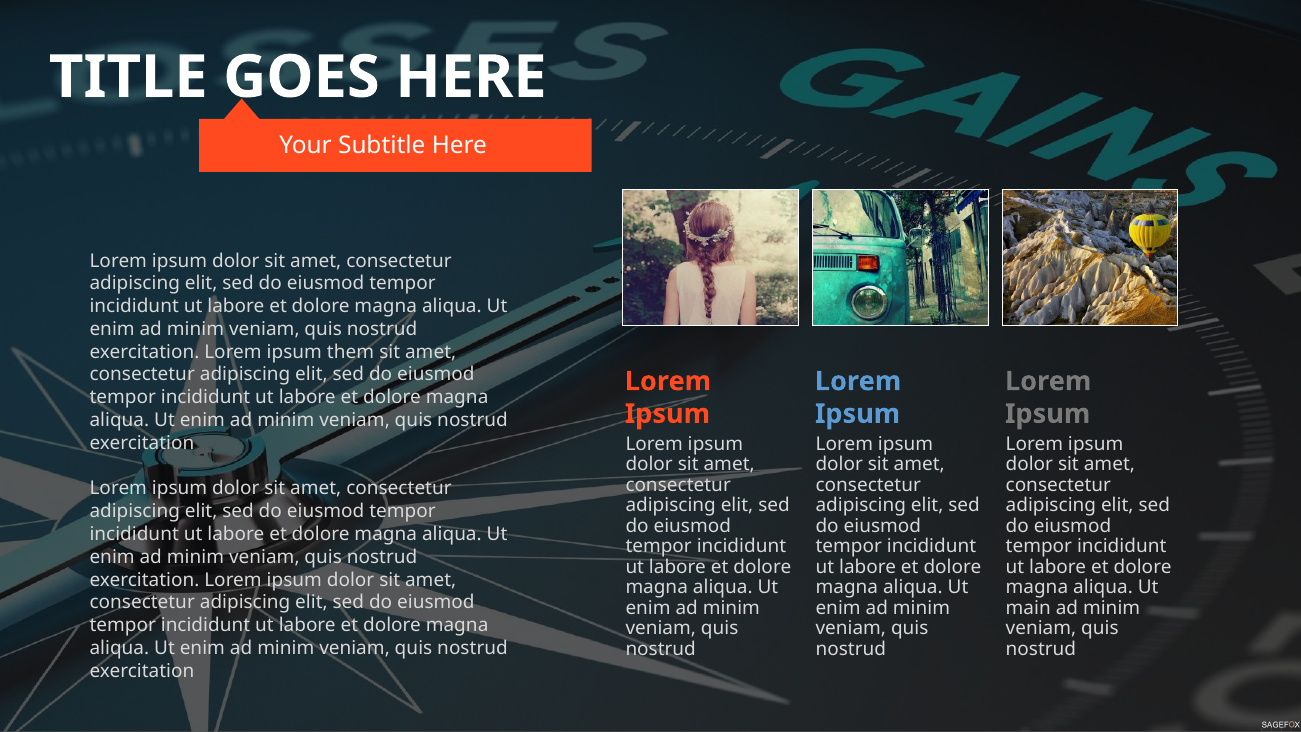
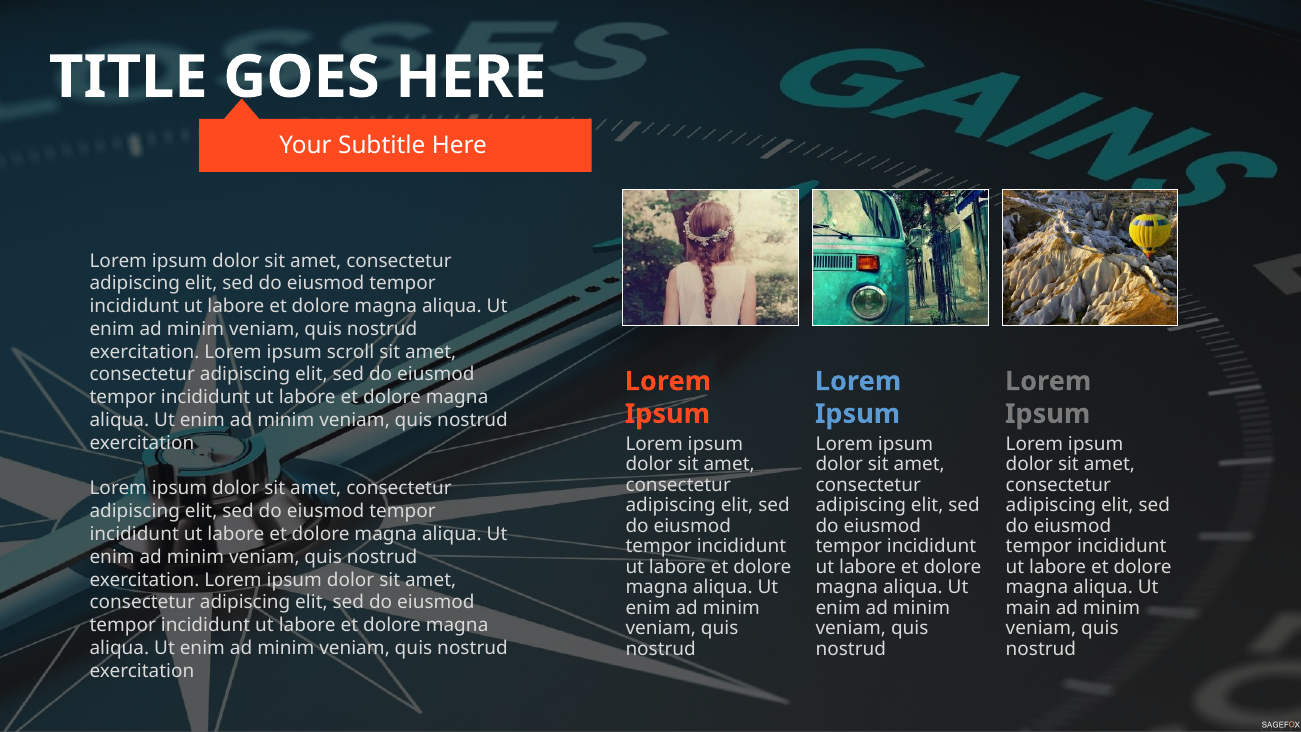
them: them -> scroll
